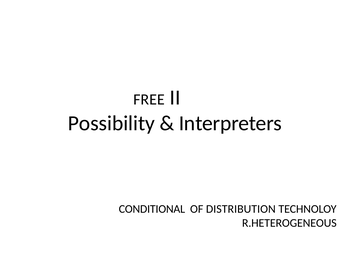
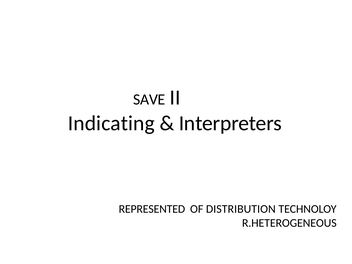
FREE: FREE -> SAVE
Possibility: Possibility -> Indicating
CONDITIONAL: CONDITIONAL -> REPRESENTED
